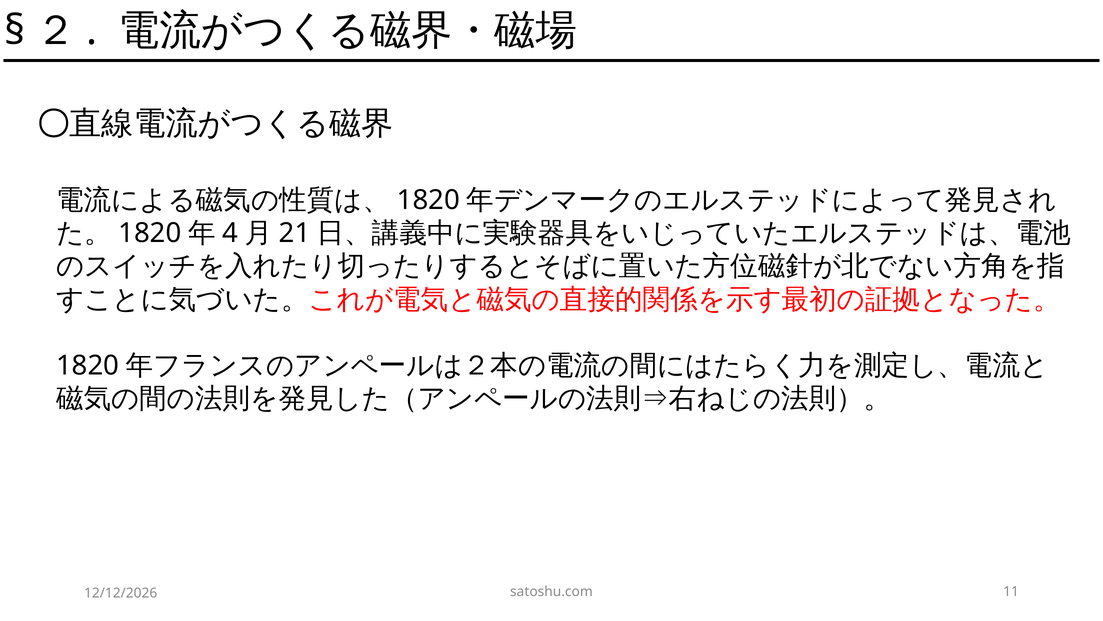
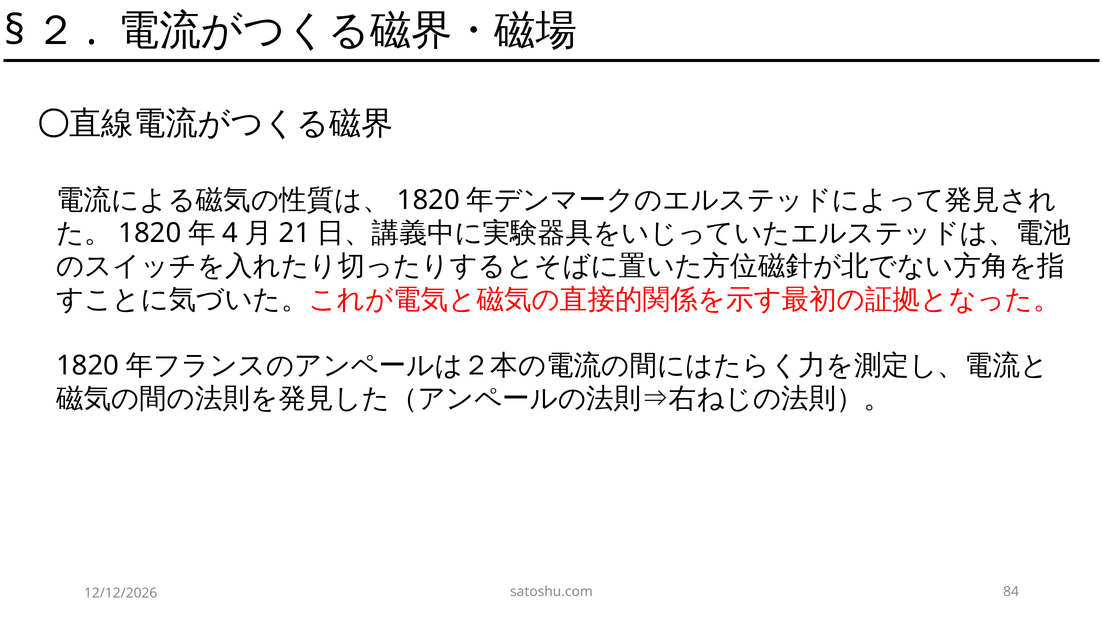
11: 11 -> 84
